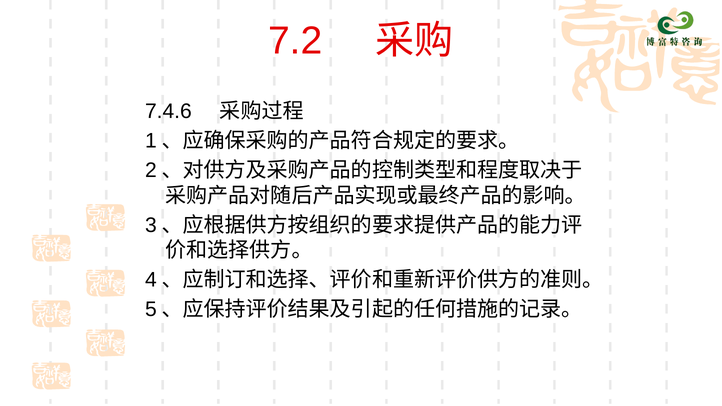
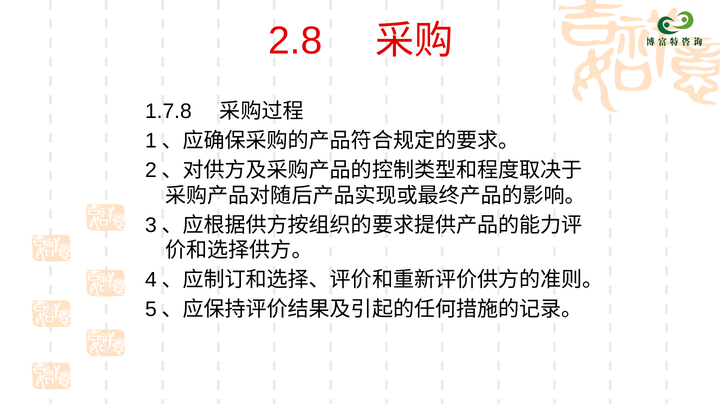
7.2: 7.2 -> 2.8
7.4.6: 7.4.6 -> 1.7.8
